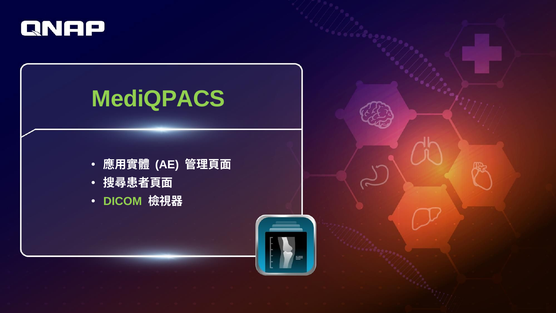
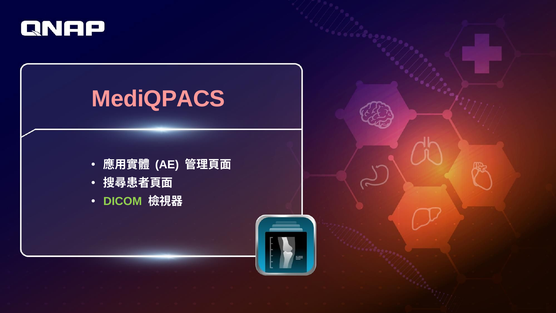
MediQPACS colour: light green -> pink
